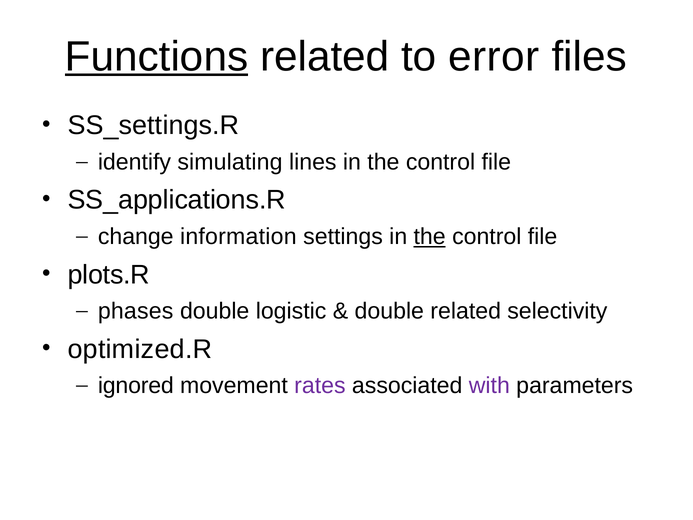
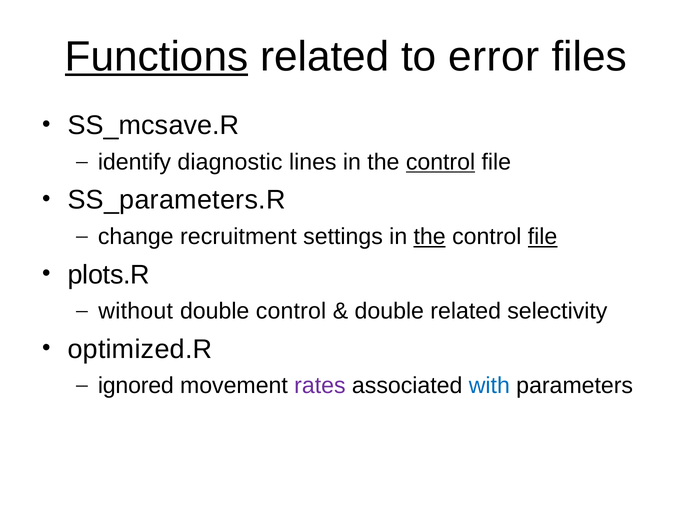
SS_settings.R: SS_settings.R -> SS_mcsave.R
simulating: simulating -> diagnostic
control at (441, 162) underline: none -> present
SS_applications.R: SS_applications.R -> SS_parameters.R
information: information -> recruitment
file at (543, 237) underline: none -> present
phases: phases -> without
double logistic: logistic -> control
with colour: purple -> blue
